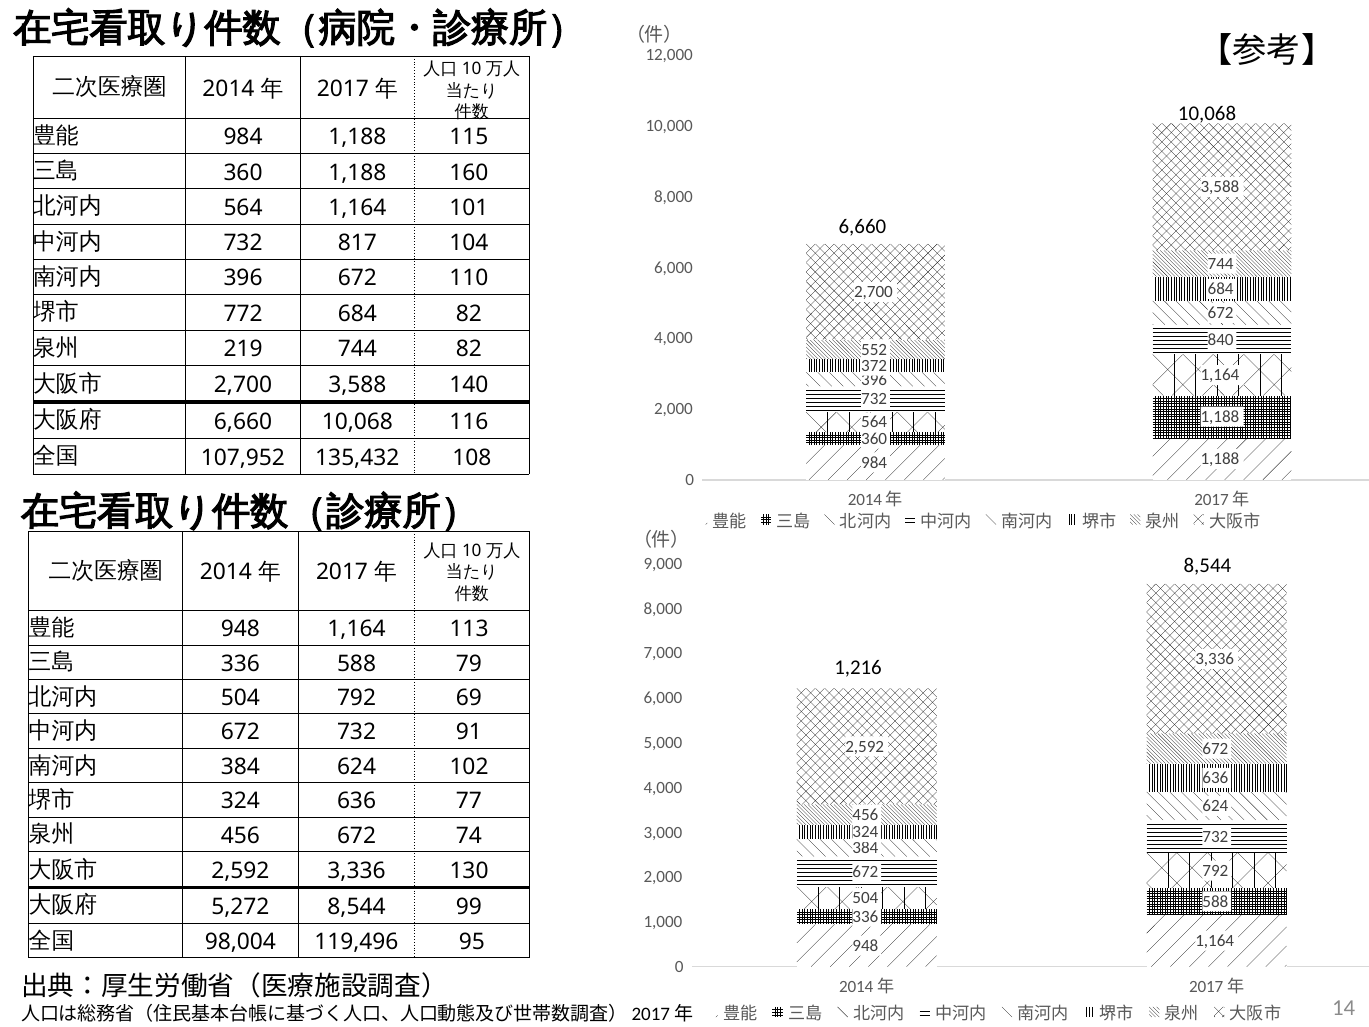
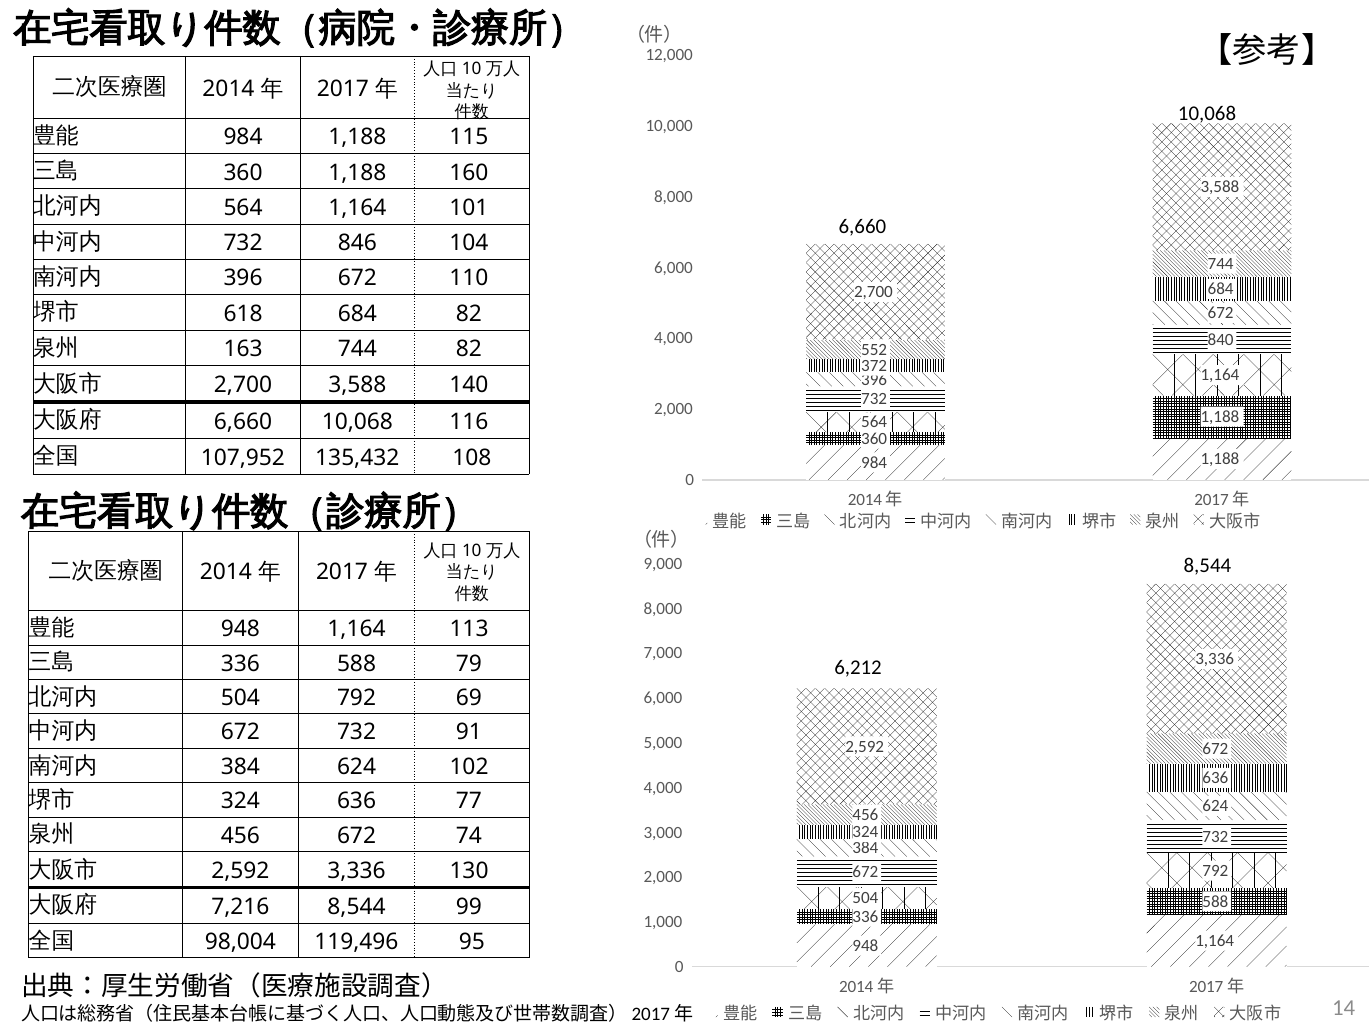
817: 817 -> 846
772: 772 -> 618
219: 219 -> 163
1,216: 1,216 -> 6,212
5,272: 5,272 -> 7,216
